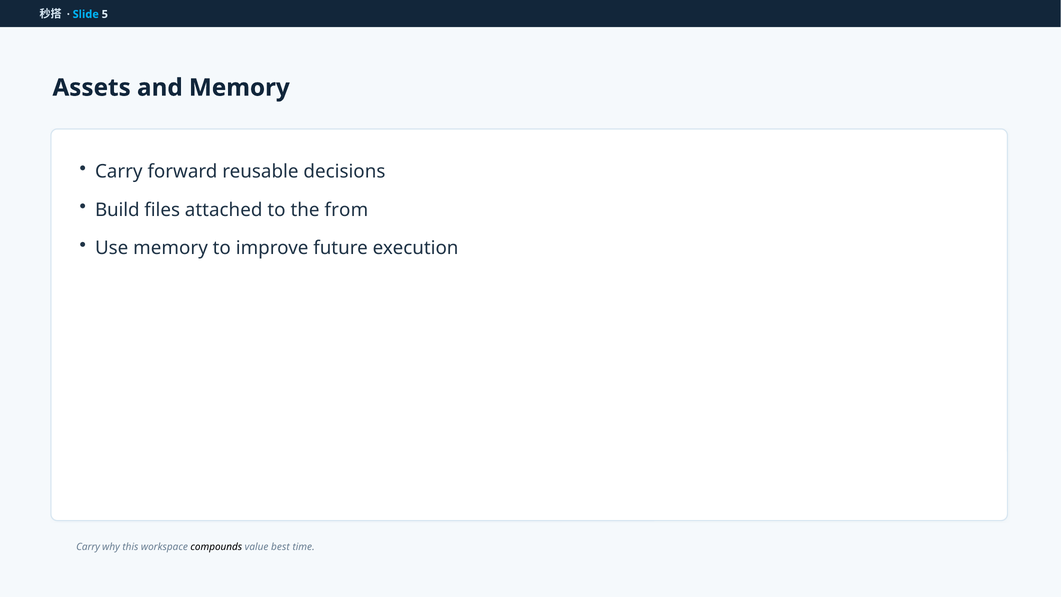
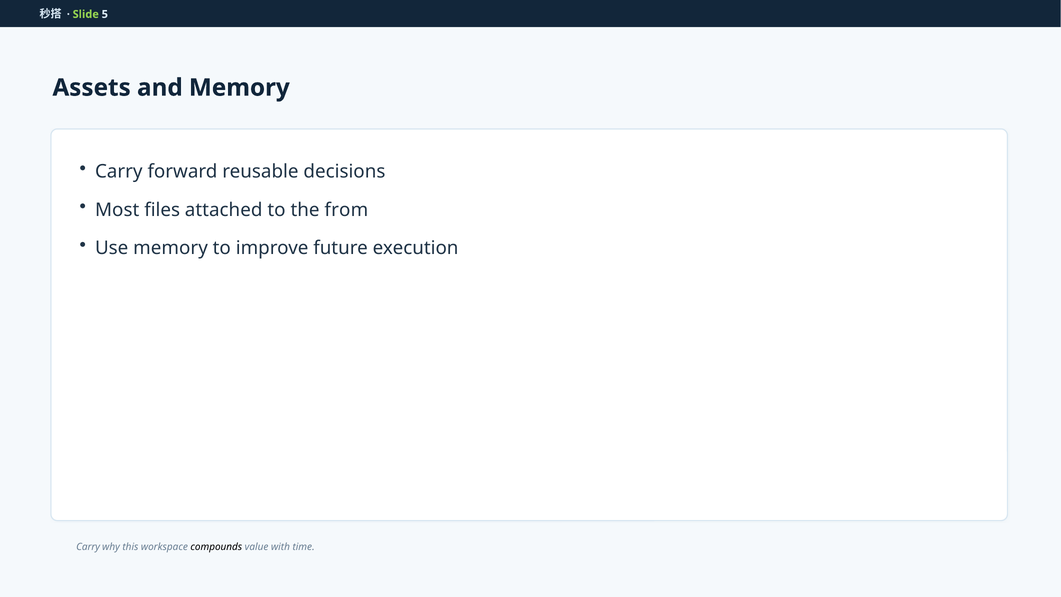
Slide colour: light blue -> light green
Build: Build -> Most
best: best -> with
